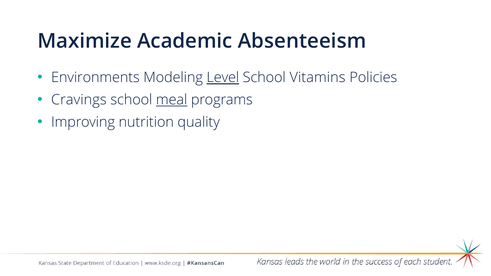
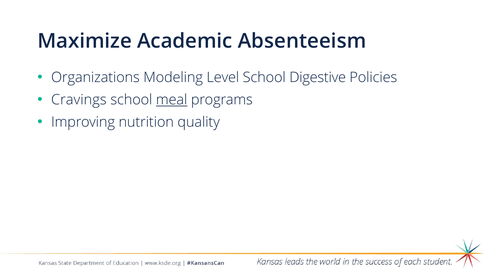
Environments: Environments -> Organizations
Level underline: present -> none
Vitamins: Vitamins -> Digestive
